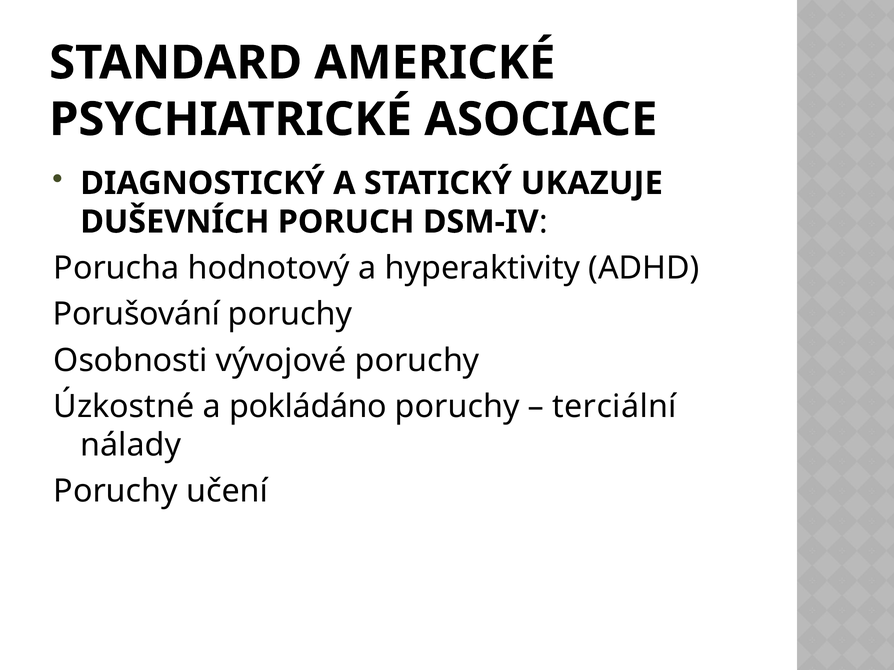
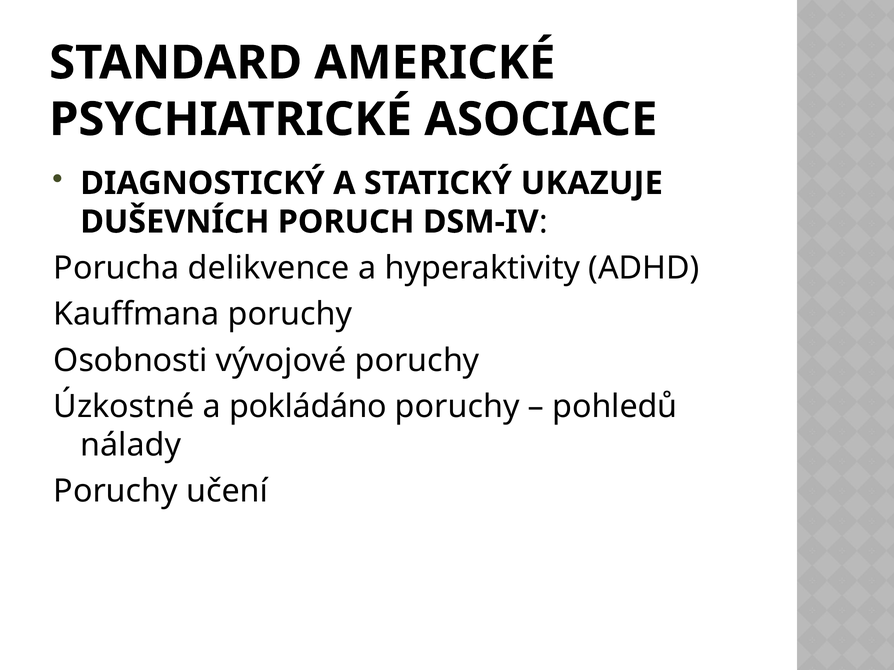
hodnotový: hodnotový -> delikvence
Porušování: Porušování -> Kauffmana
terciální: terciální -> pohledů
